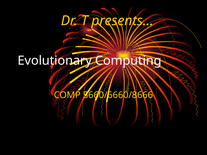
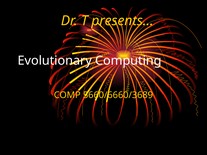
5660/6660/8666: 5660/6660/8666 -> 5660/6660/3689
